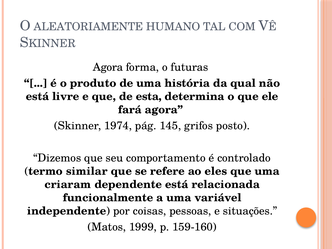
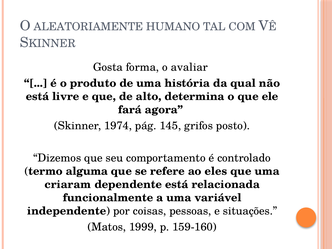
Agora at (108, 67): Agora -> Gosta
futuras: futuras -> avaliar
esta: esta -> alto
similar: similar -> alguma
